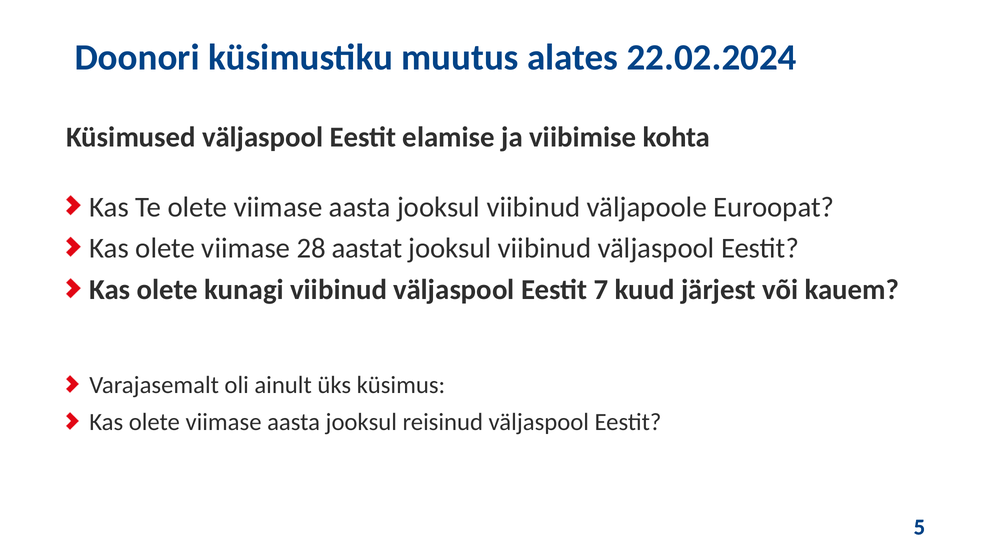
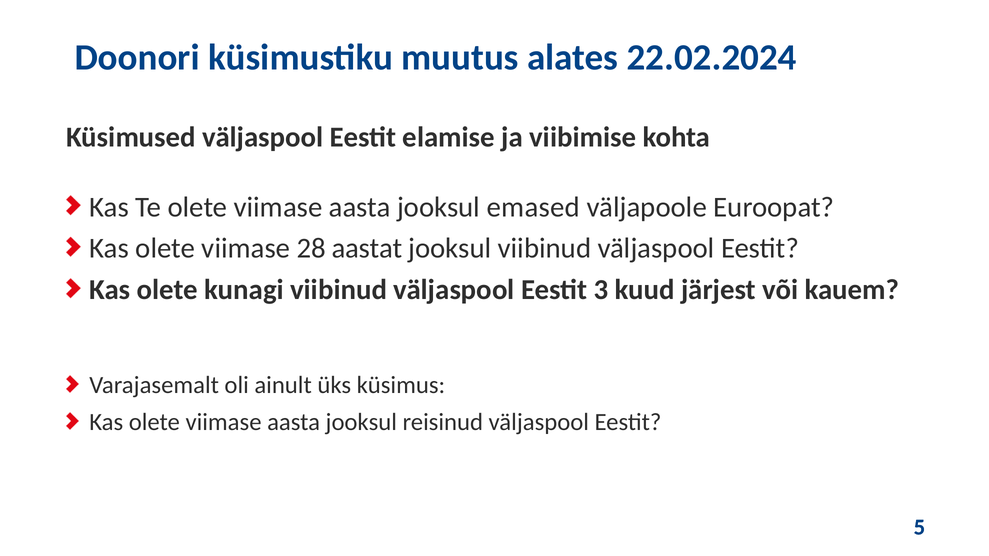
aasta jooksul viibinud: viibinud -> emased
7: 7 -> 3
